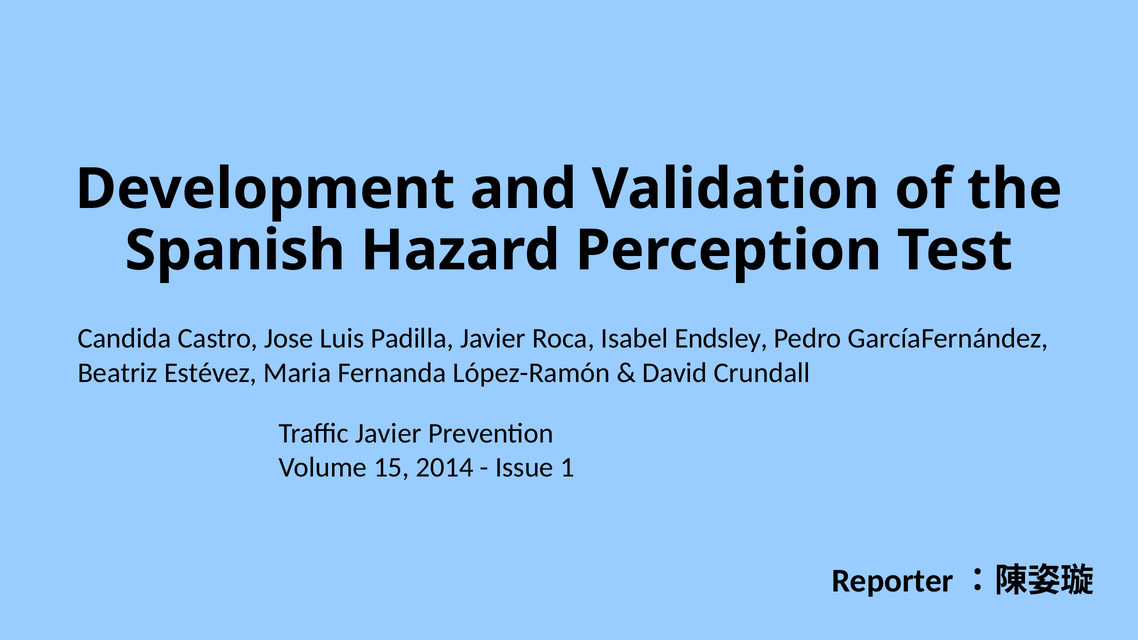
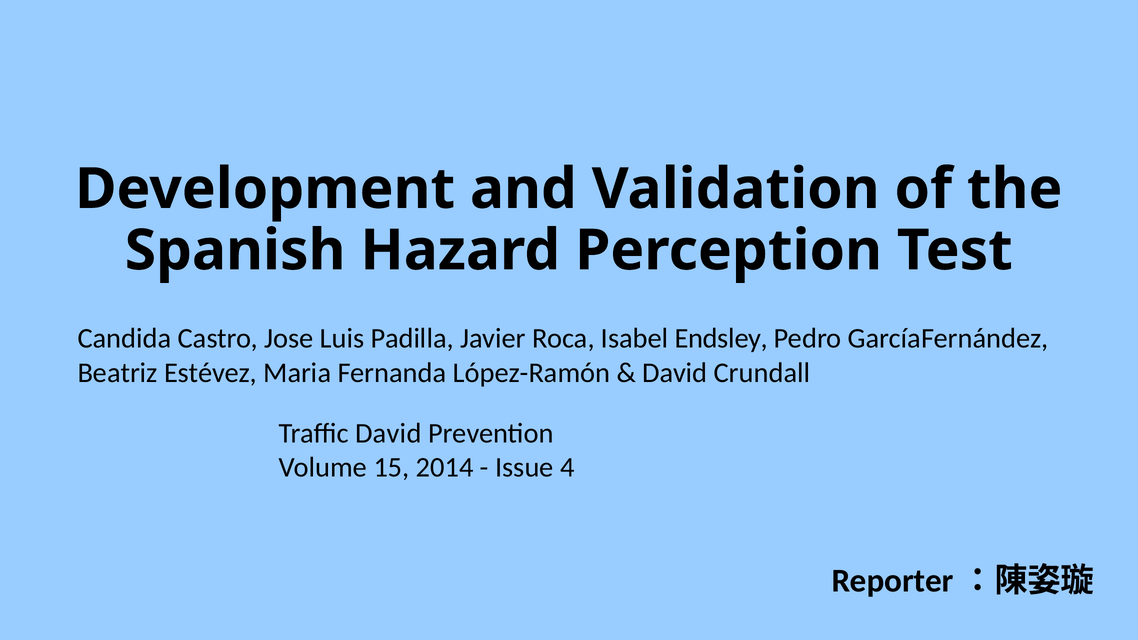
Traffic Javier: Javier -> David
1: 1 -> 4
